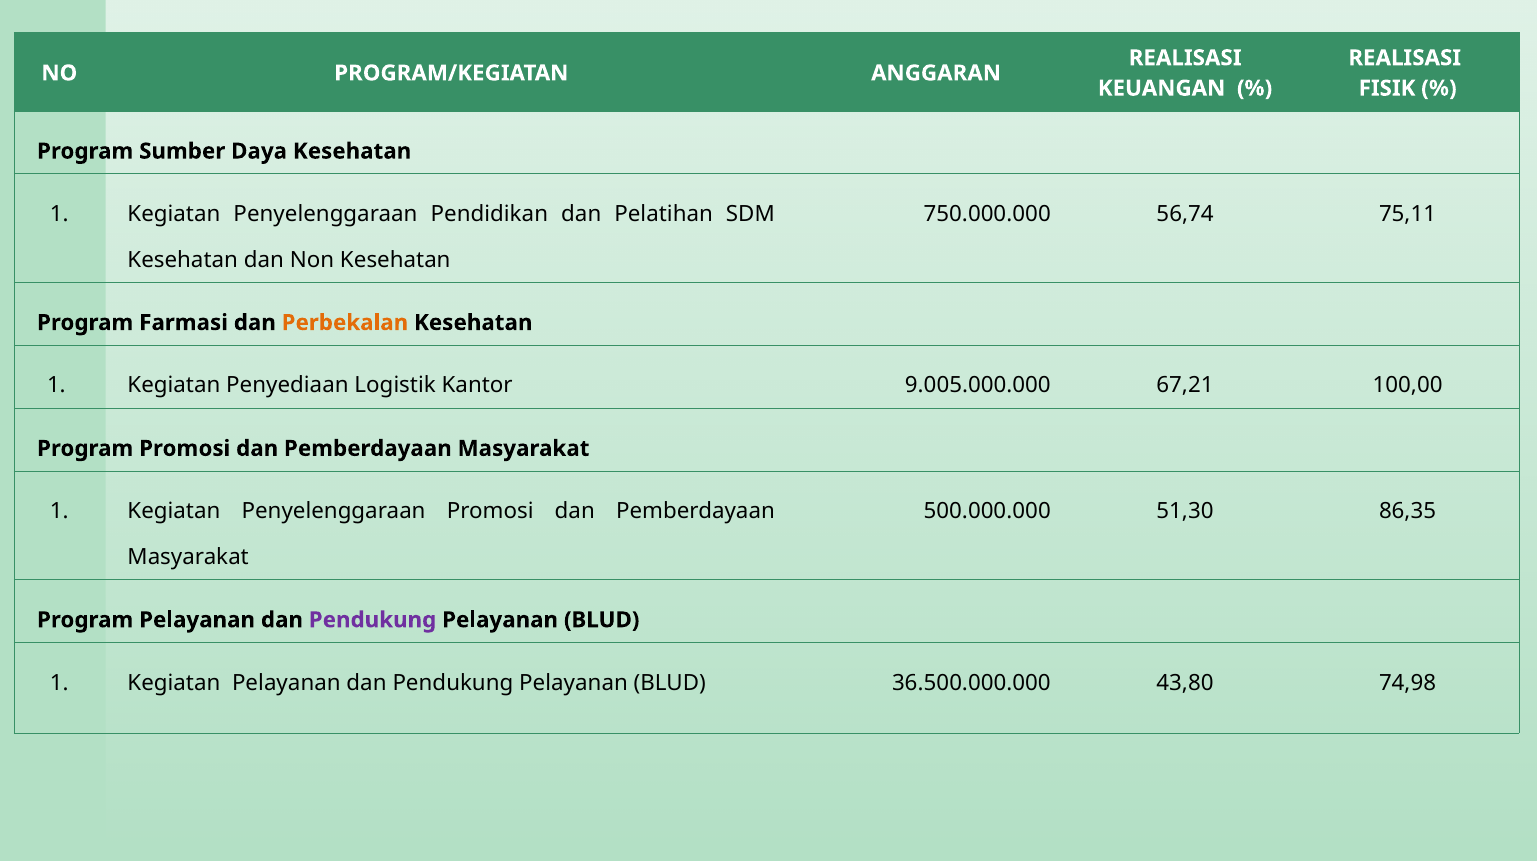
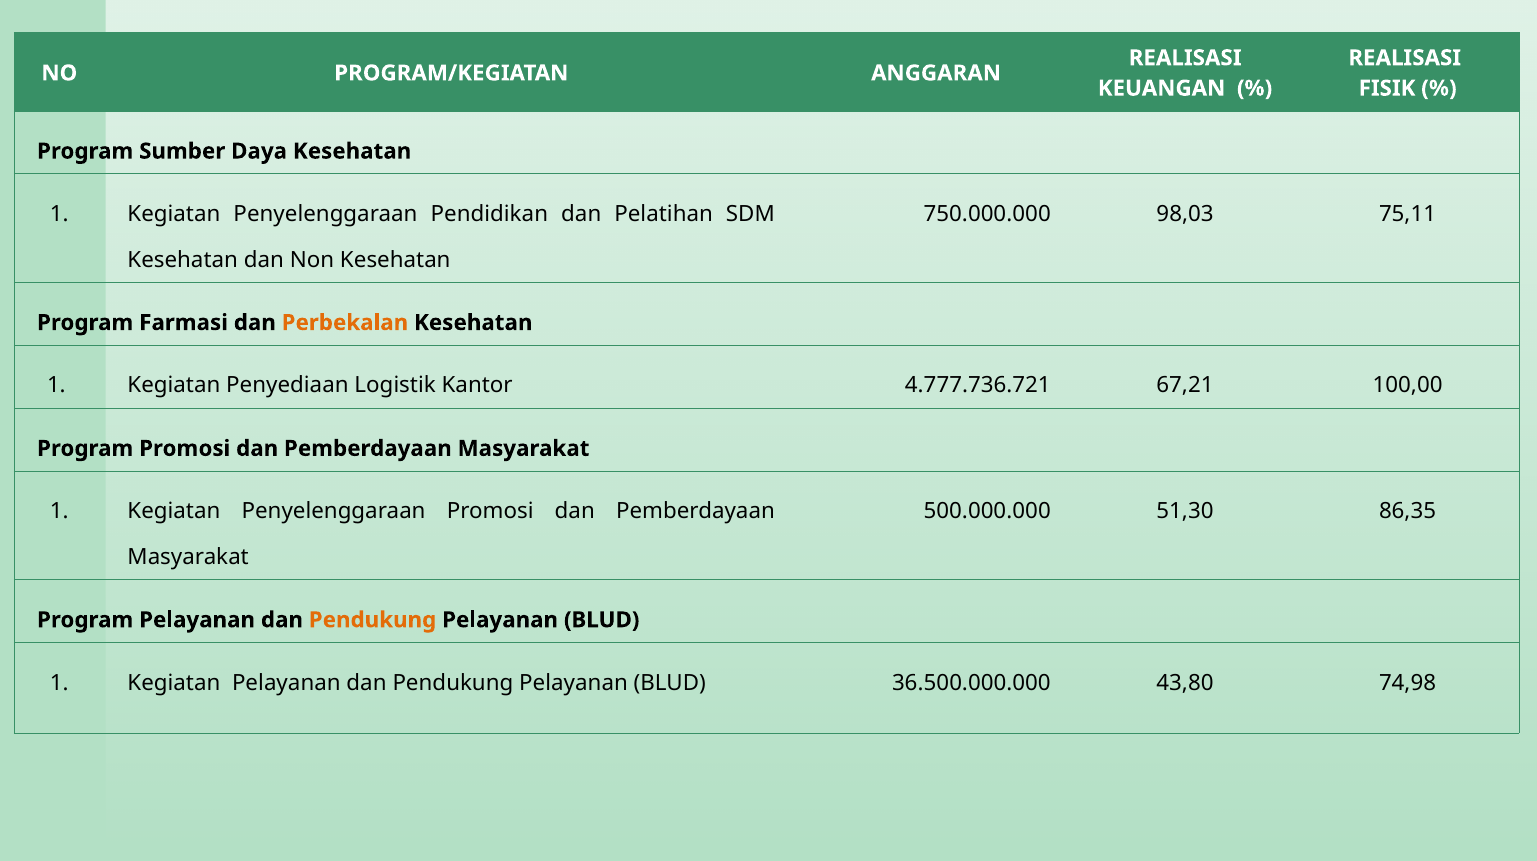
56,74: 56,74 -> 98,03
9.005.000.000: 9.005.000.000 -> 4.777.736.721
Pendukung at (373, 620) colour: purple -> orange
